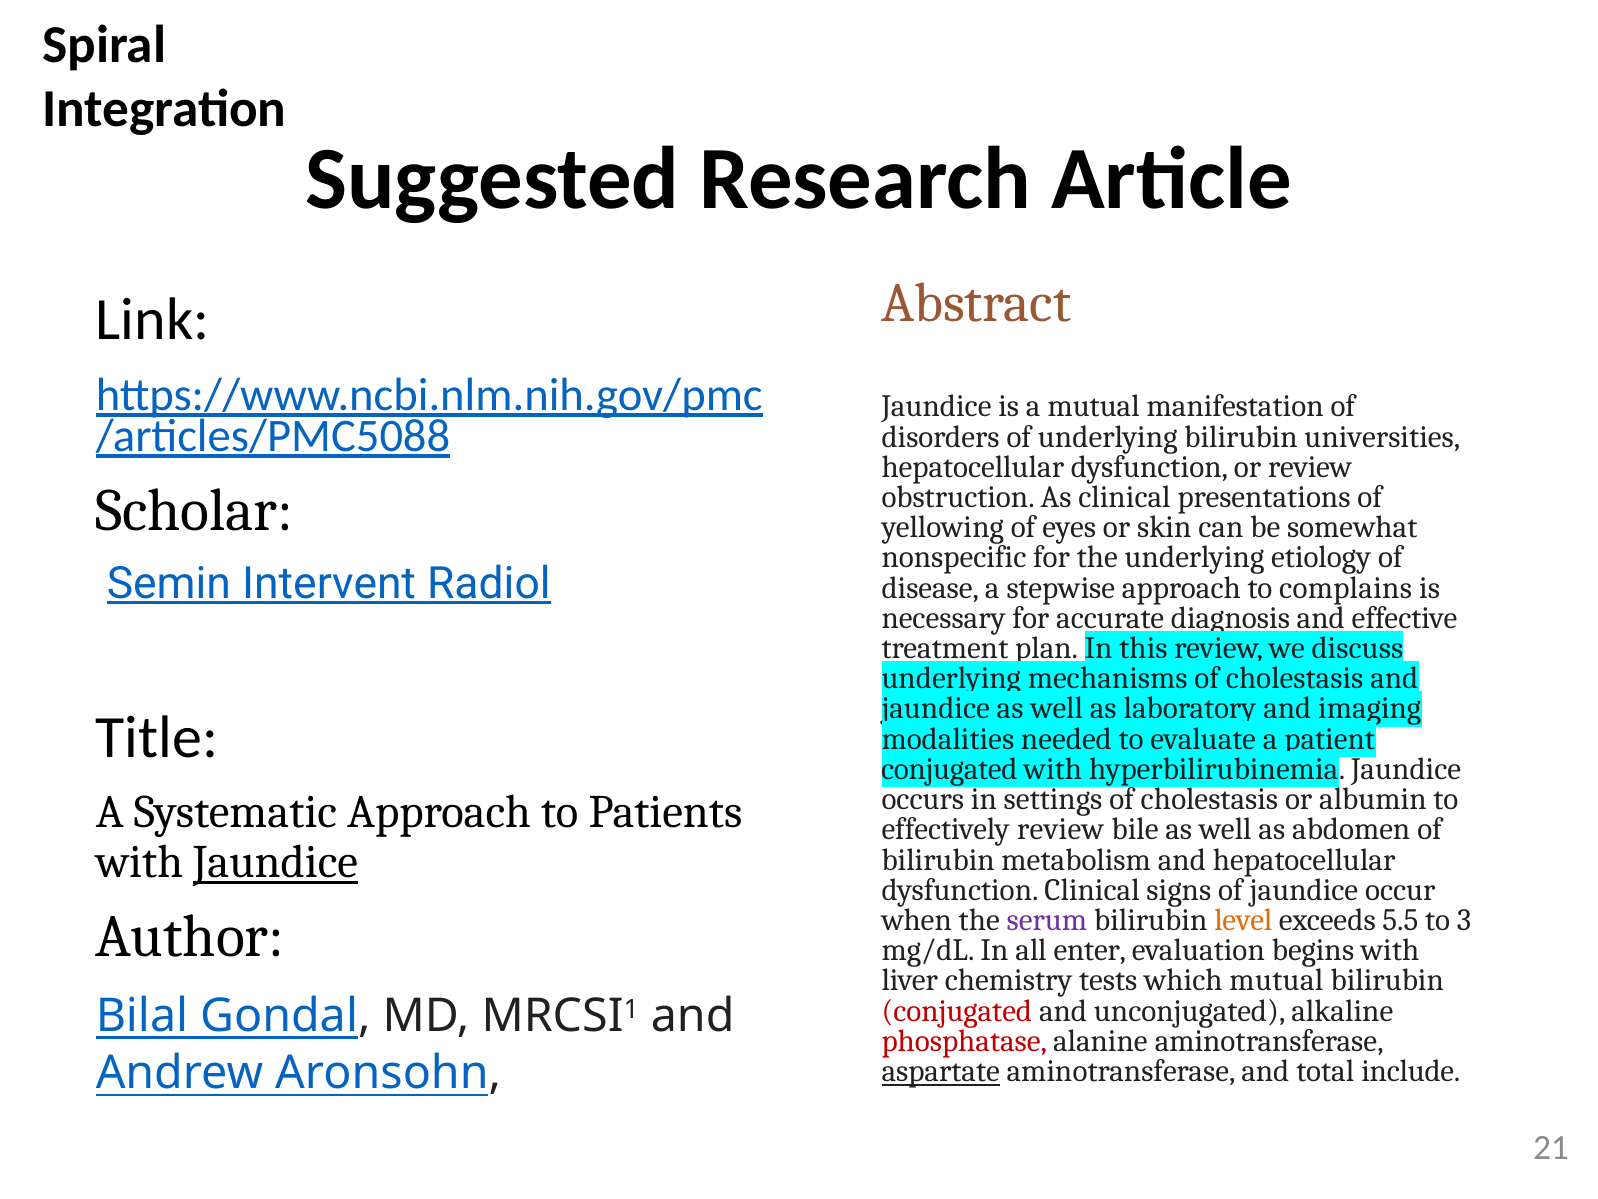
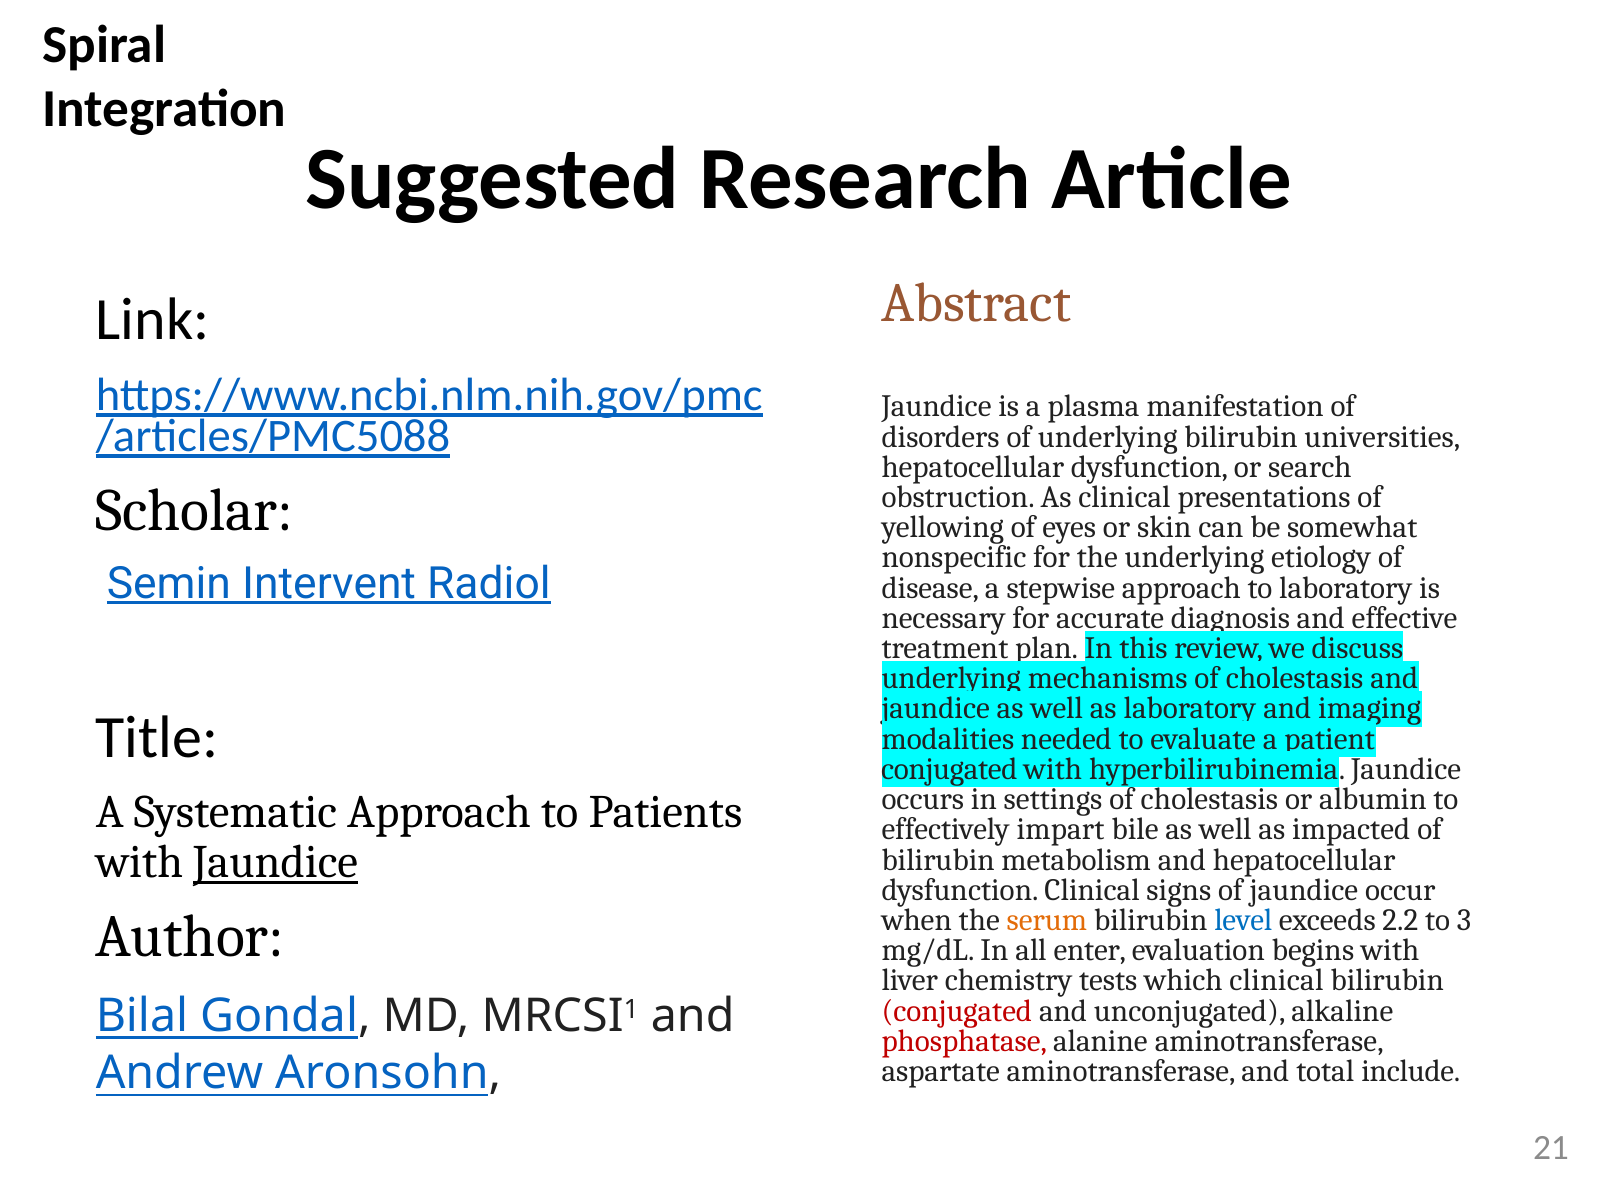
a mutual: mutual -> plasma
or review: review -> search
to complains: complains -> laboratory
effectively review: review -> impart
abdomen: abdomen -> impacted
serum colour: purple -> orange
level colour: orange -> blue
5.5: 5.5 -> 2.2
which mutual: mutual -> clinical
aspartate underline: present -> none
